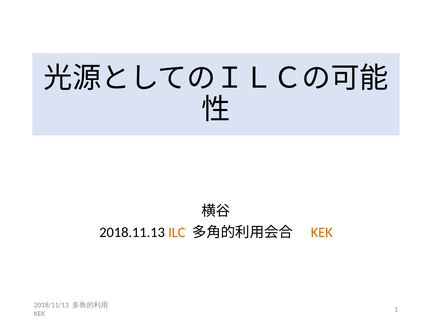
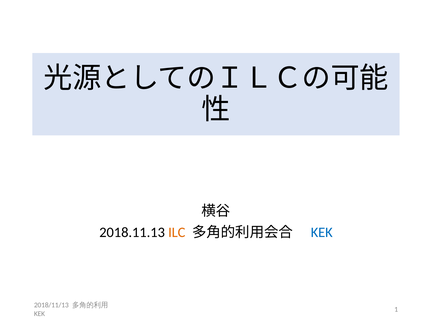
KEK at (322, 233) colour: orange -> blue
